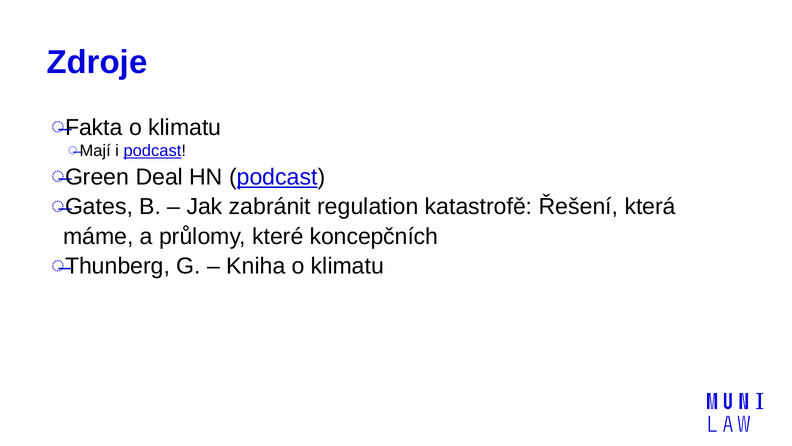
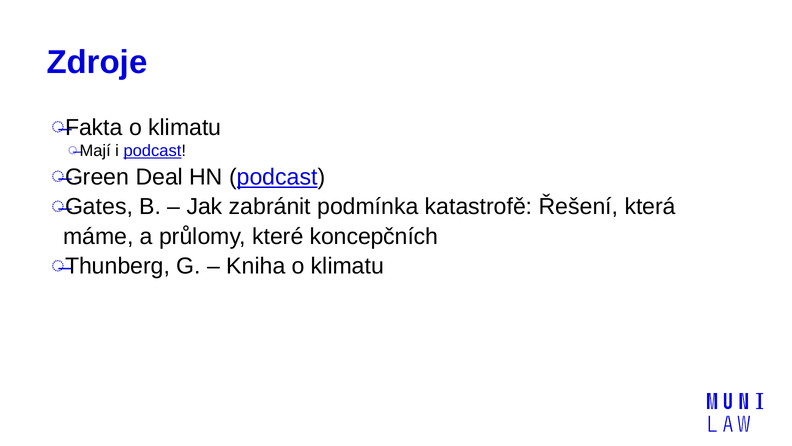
regulation: regulation -> podmínka
